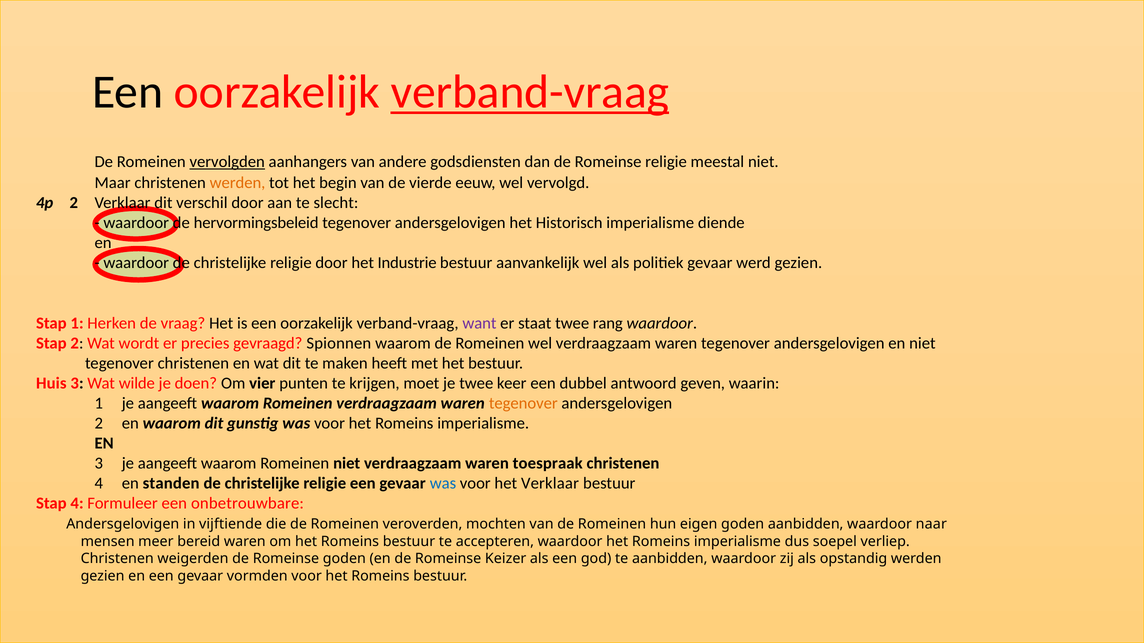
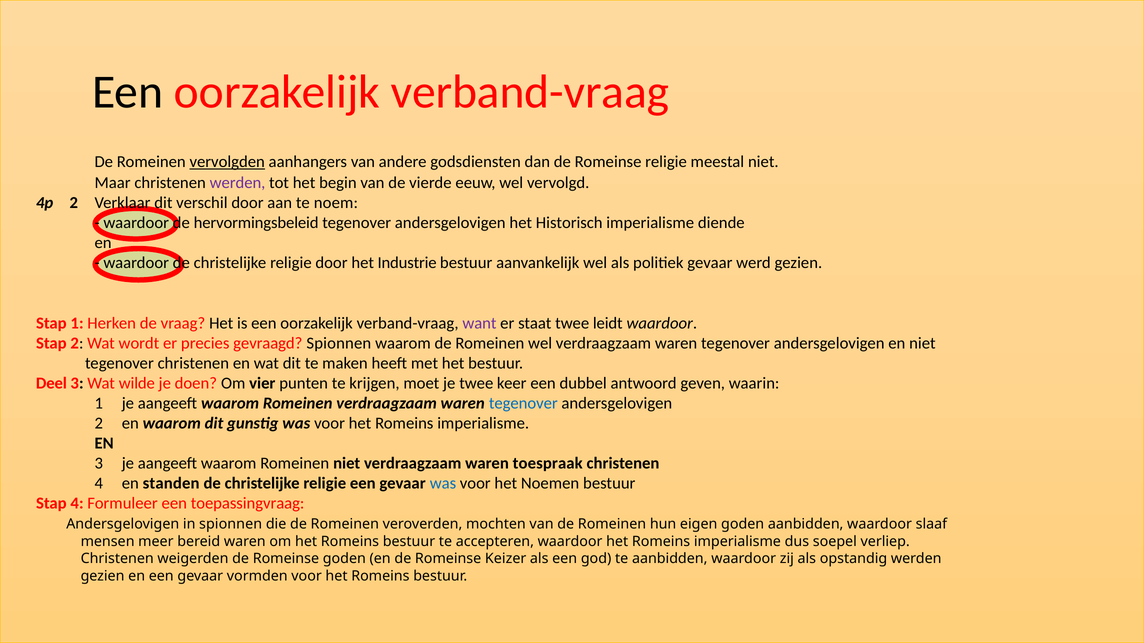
verband-vraag at (530, 92) underline: present -> none
werden at (238, 183) colour: orange -> purple
slecht: slecht -> noem
rang: rang -> leidt
Huis: Huis -> Deel
tegenover at (523, 403) colour: orange -> blue
het Verklaar: Verklaar -> Noemen
onbetrouwbare: onbetrouwbare -> toepassingvraag
in vijftiende: vijftiende -> spionnen
naar: naar -> slaaf
